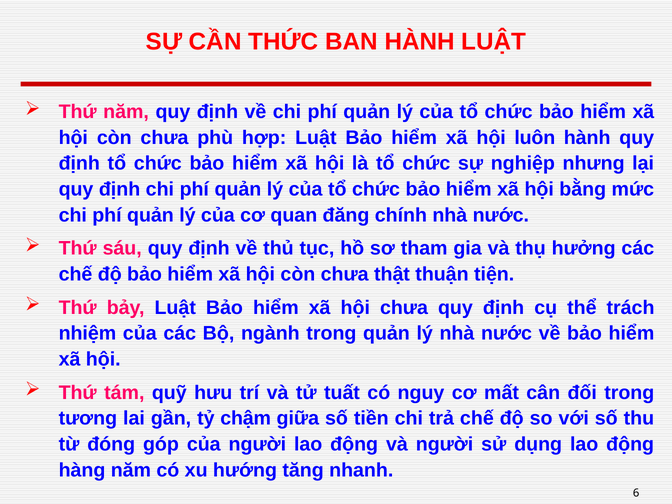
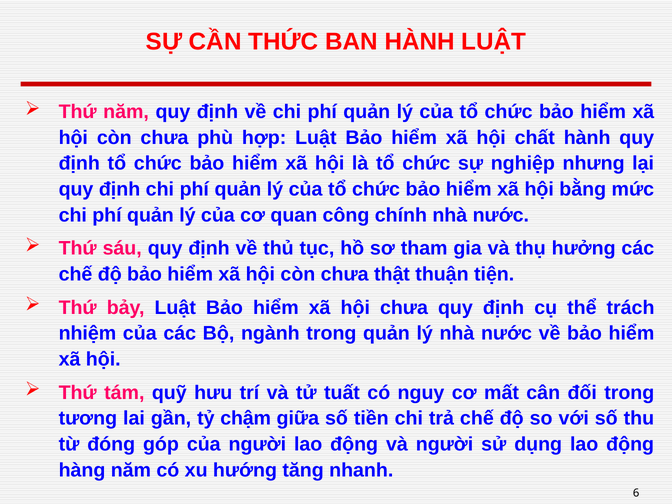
luôn: luôn -> chất
đăng: đăng -> công
